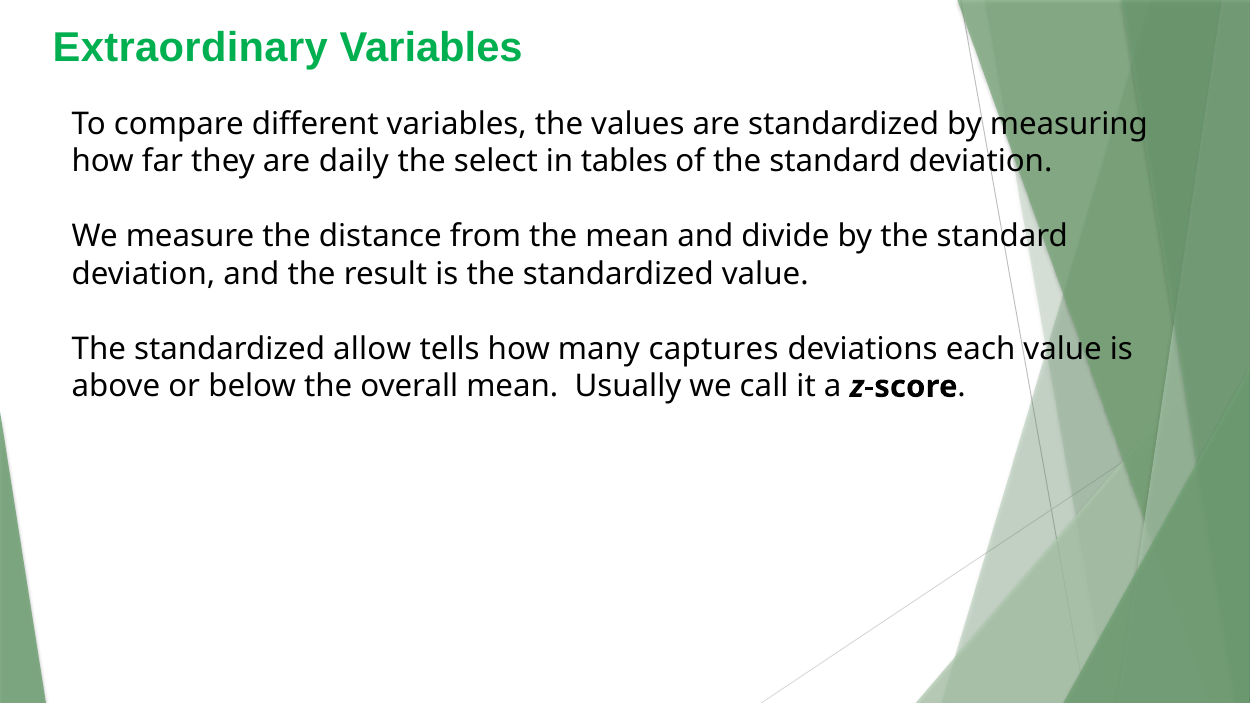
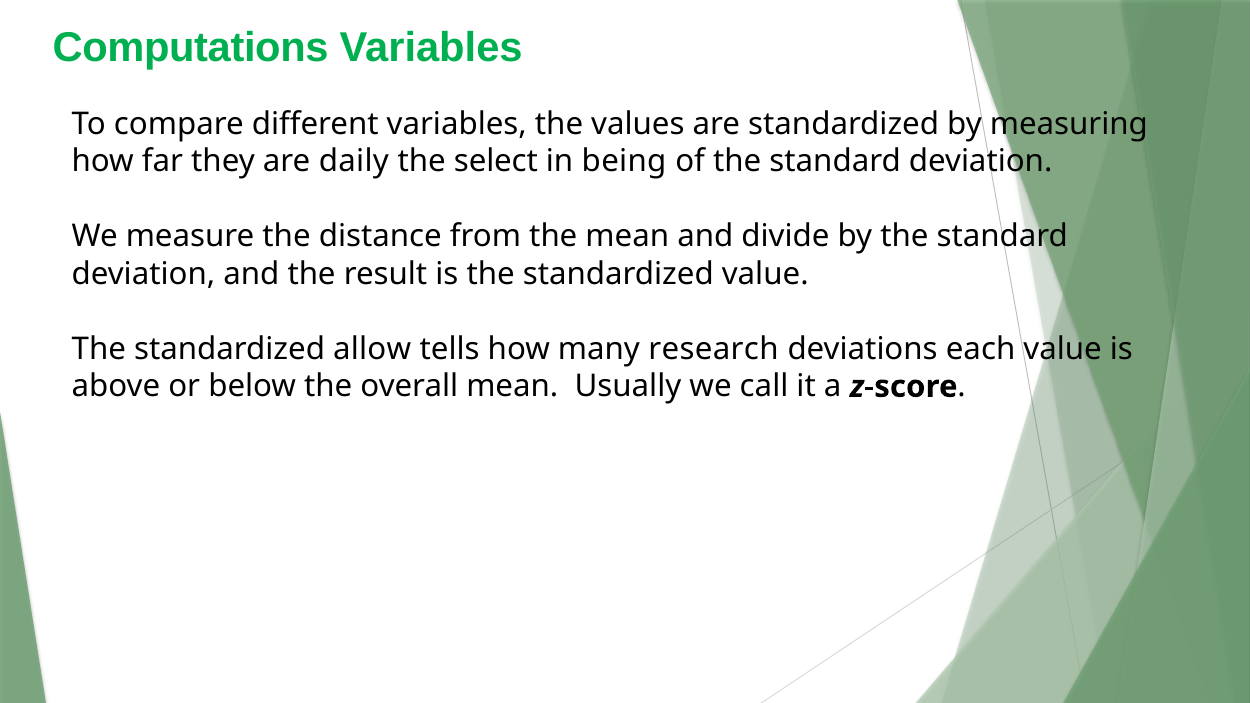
Extraordinary: Extraordinary -> Computations
tables: tables -> being
captures: captures -> research
